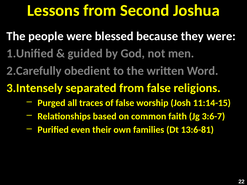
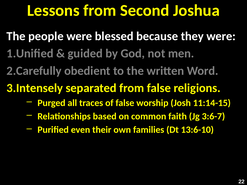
13:6-81: 13:6-81 -> 13:6-10
